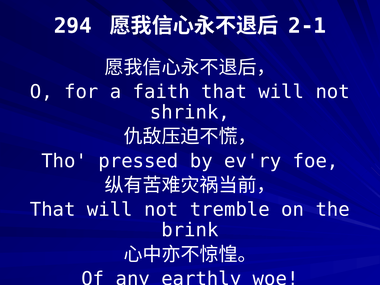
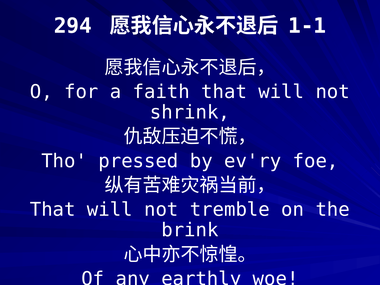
2-1: 2-1 -> 1-1
